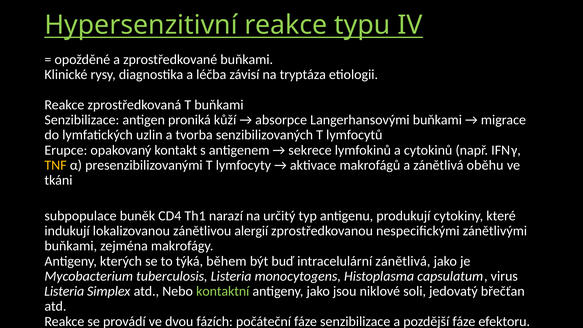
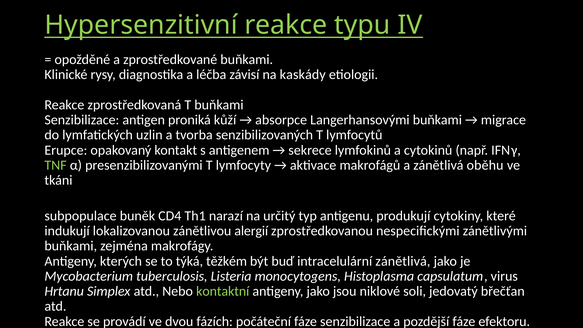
tryptáza: tryptáza -> kaskády
TNF colour: yellow -> light green
během: během -> těžkém
Listeria at (64, 291): Listeria -> Hrtanu
